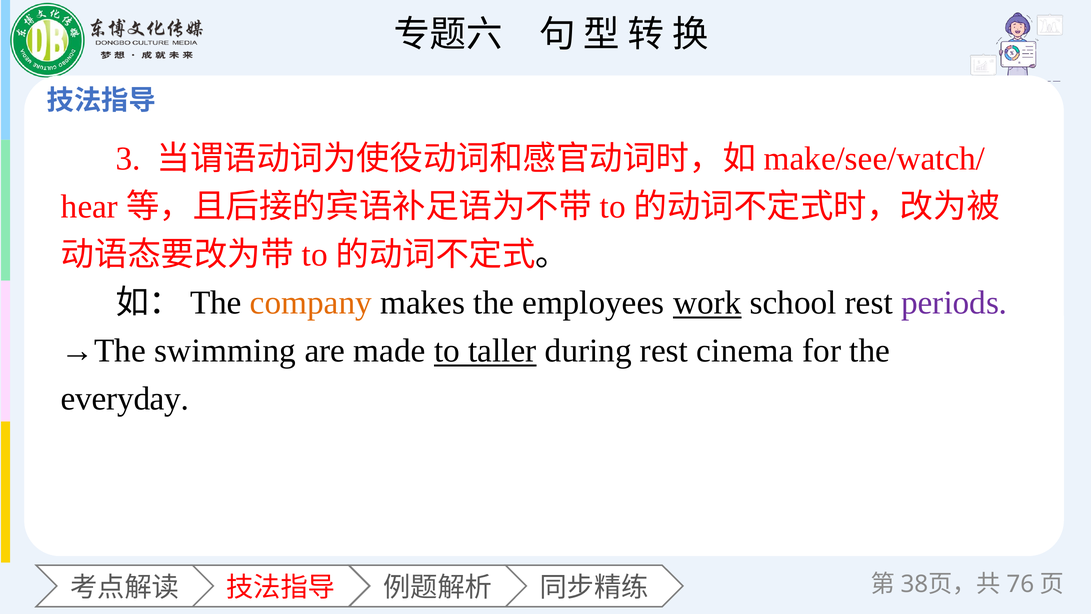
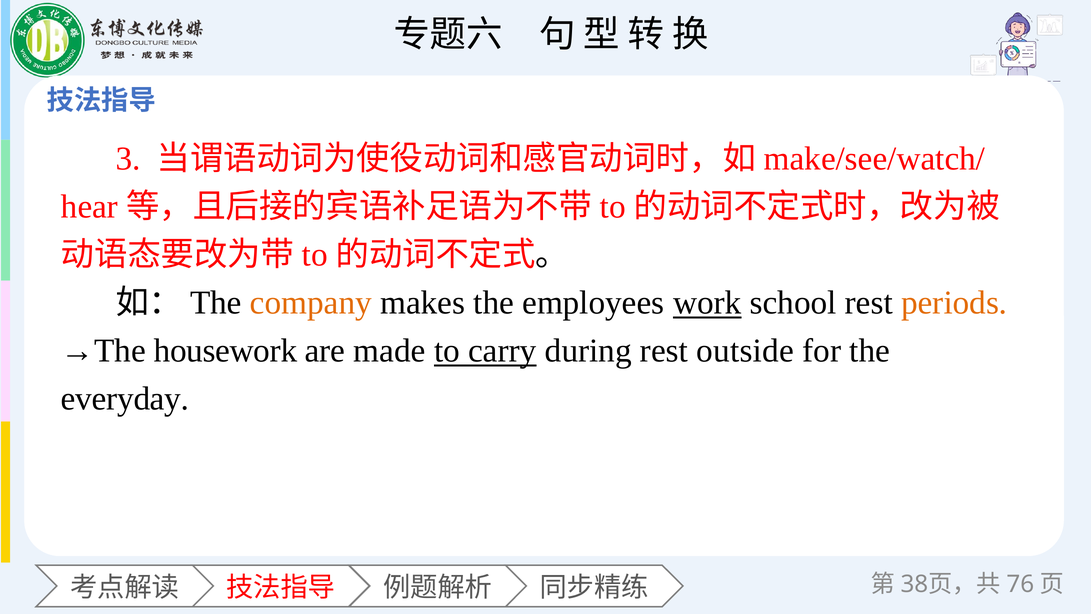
periods colour: purple -> orange
swimming: swimming -> housework
taller: taller -> carry
cinema: cinema -> outside
